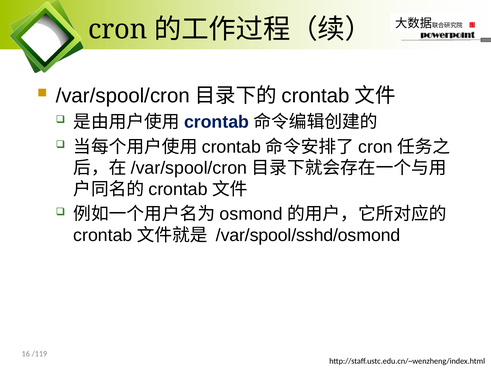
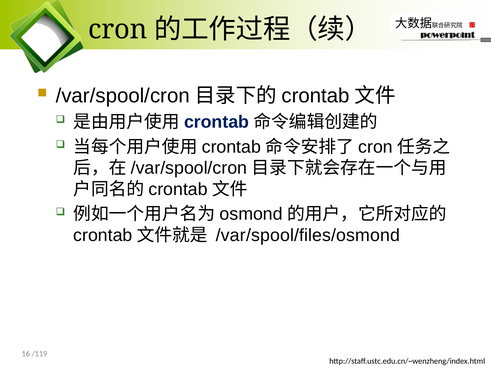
/var/spool/sshd/osmond: /var/spool/sshd/osmond -> /var/spool/files/osmond
